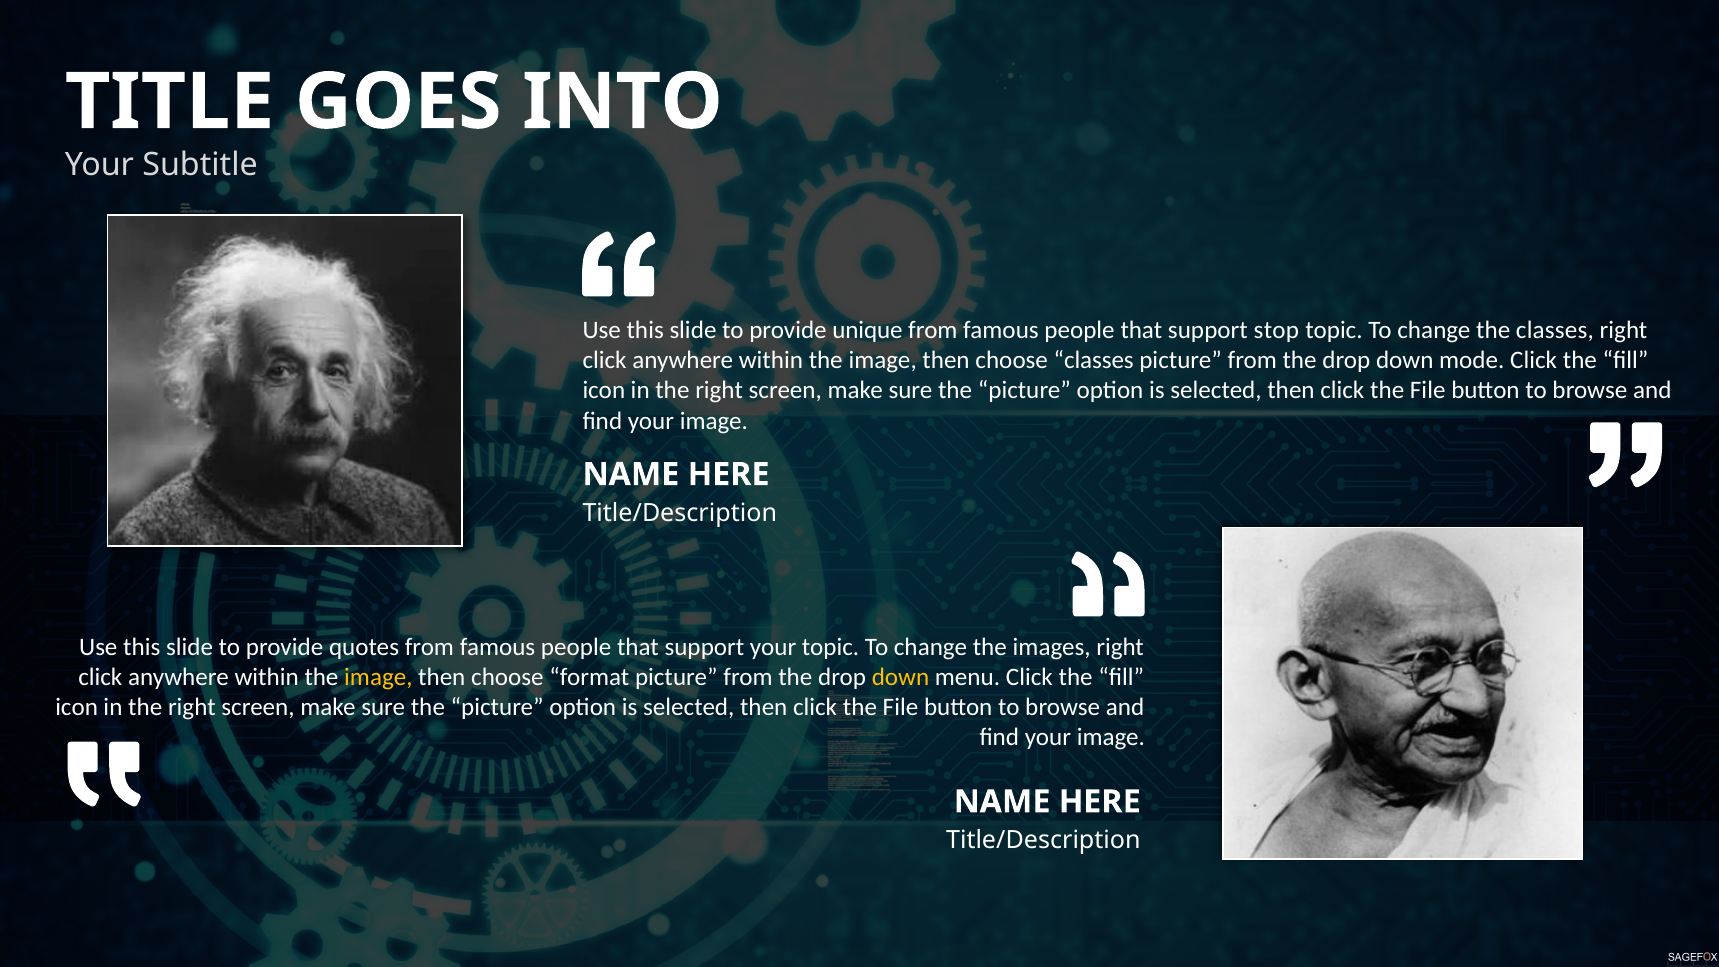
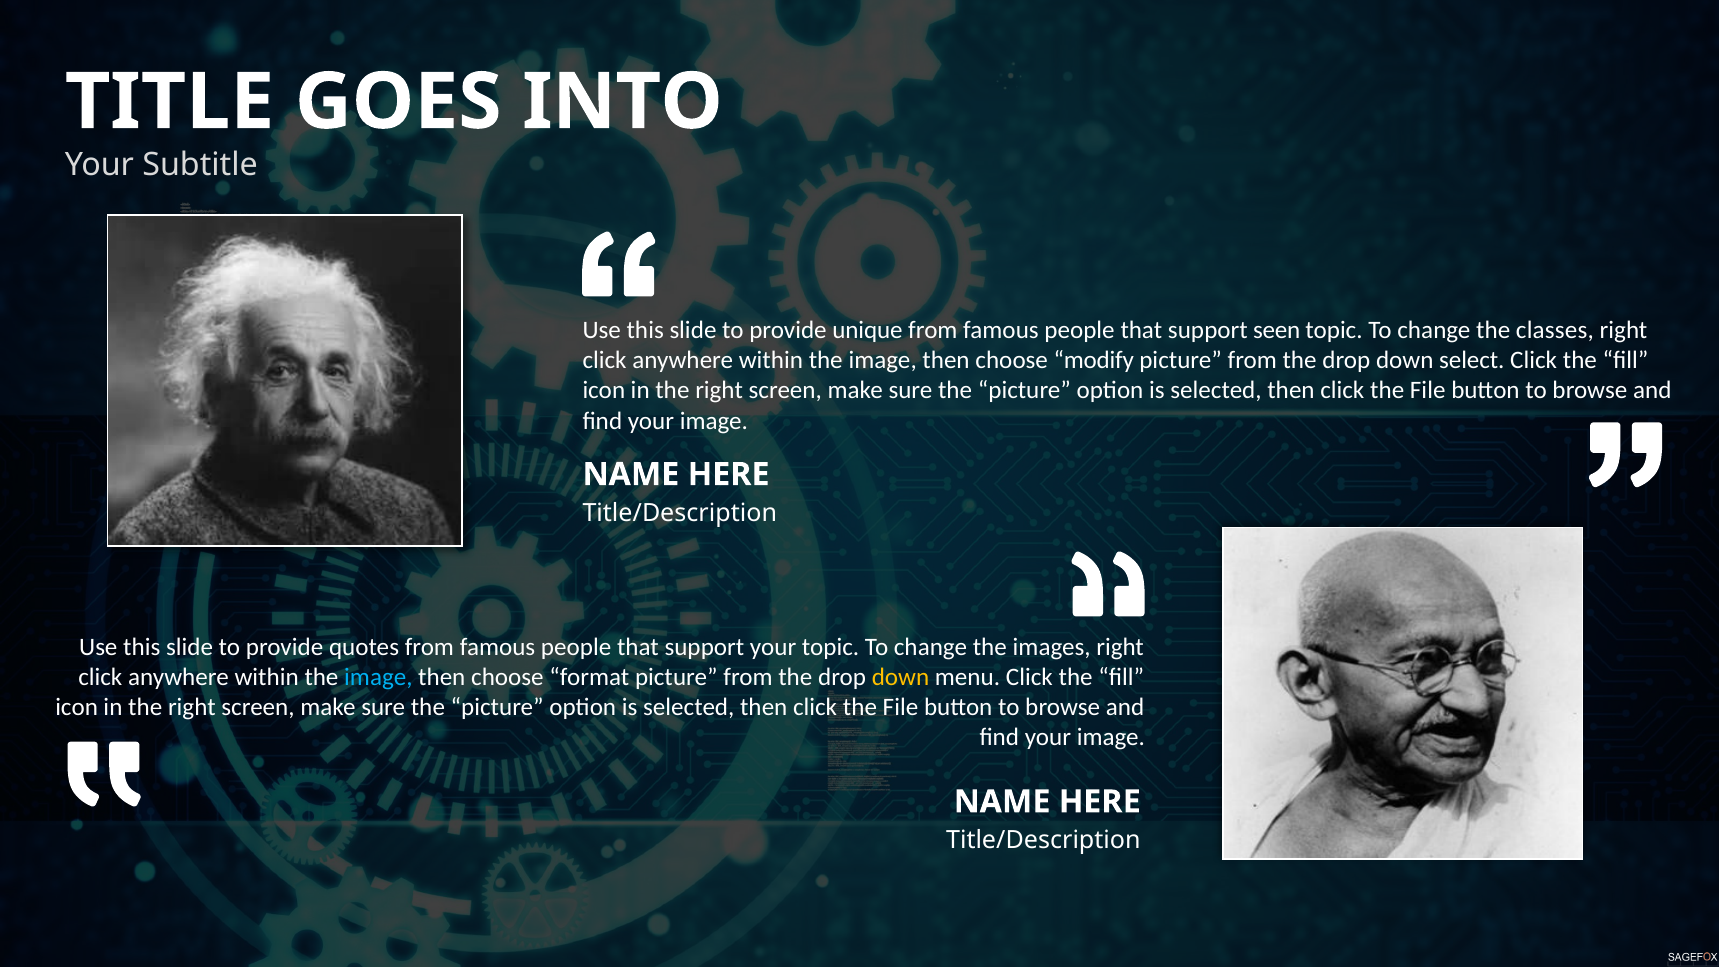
stop: stop -> seen
choose classes: classes -> modify
mode: mode -> select
image at (378, 677) colour: yellow -> light blue
